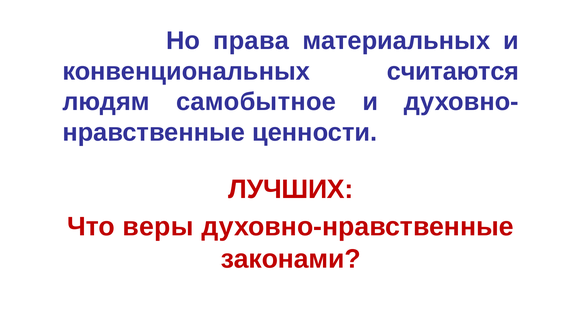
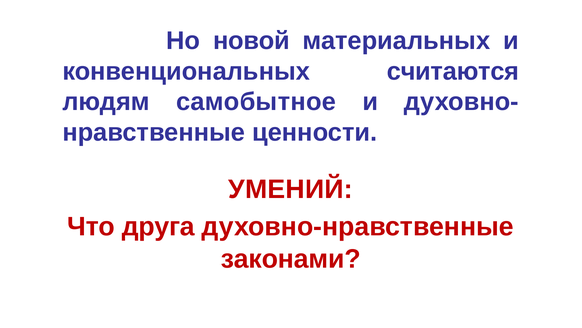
права: права -> новой
ЛУЧШИХ: ЛУЧШИХ -> УМЕНИЙ
веры: веры -> друга
